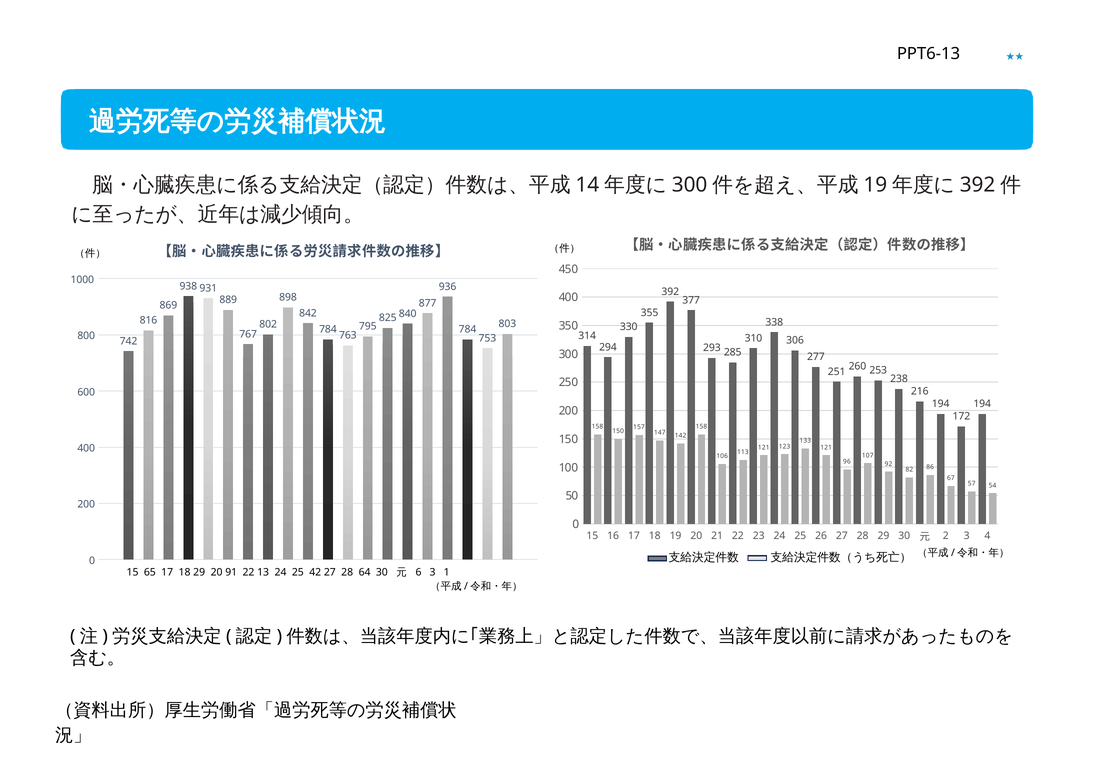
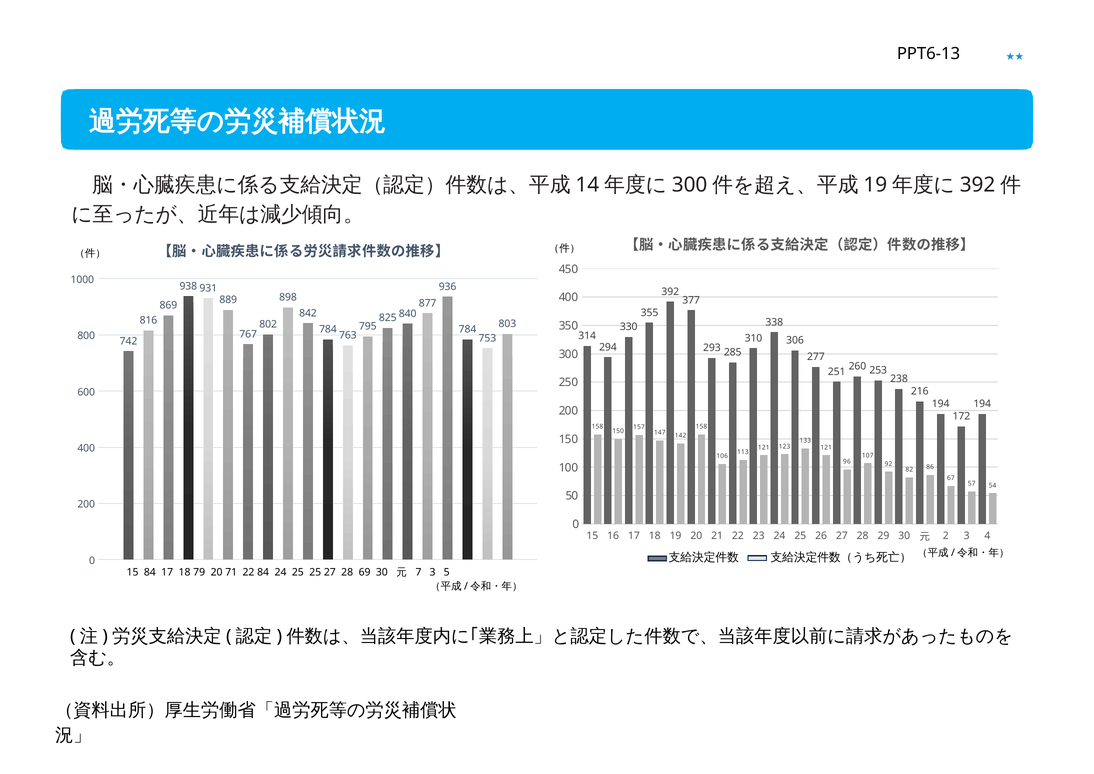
15 65: 65 -> 84
18 29: 29 -> 79
91: 91 -> 71
22 13: 13 -> 84
25 42: 42 -> 25
64: 64 -> 69
6: 6 -> 7
1: 1 -> 5
